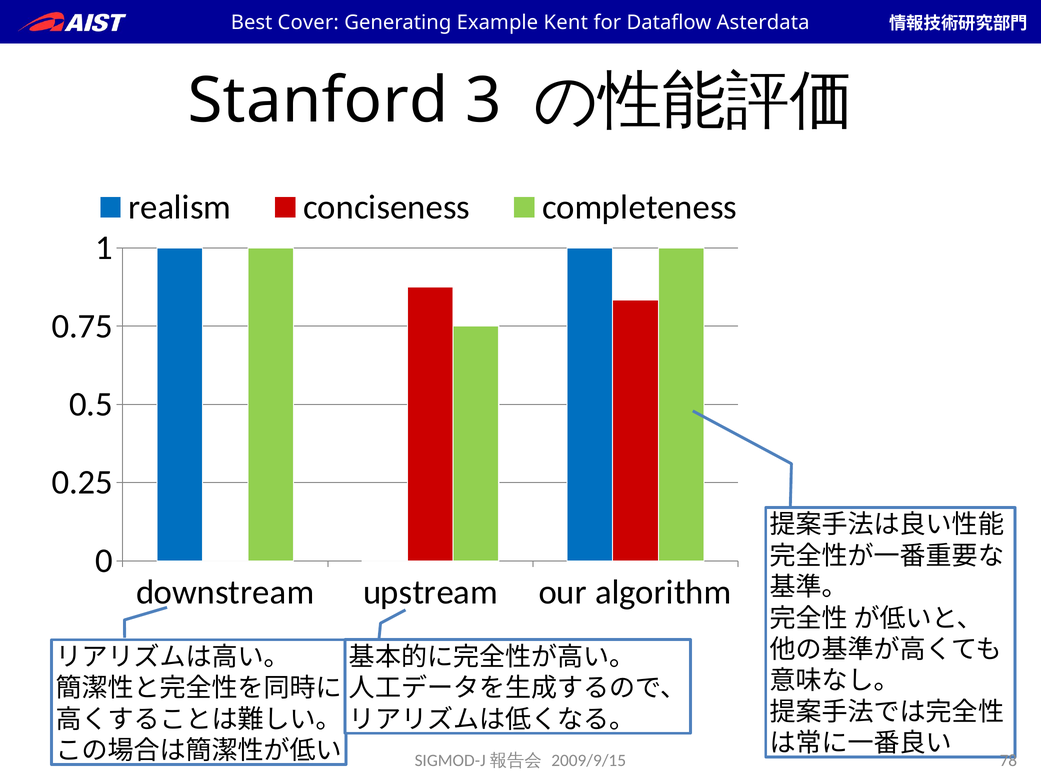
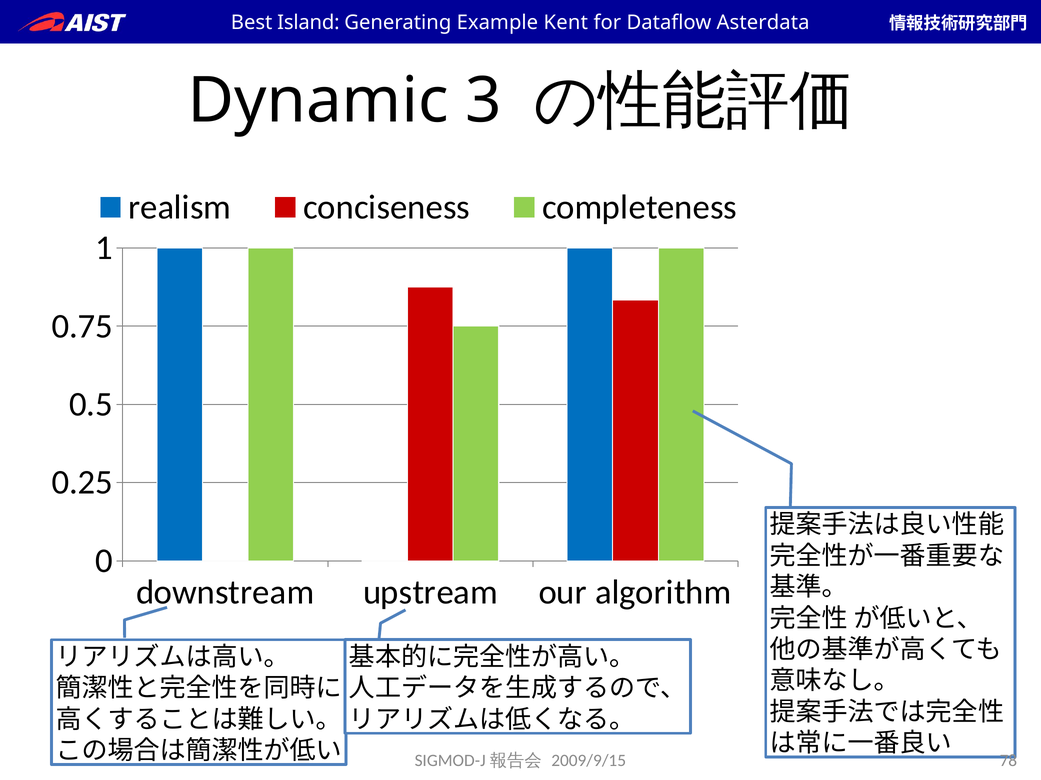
Cover: Cover -> Island
Stanford: Stanford -> Dynamic
